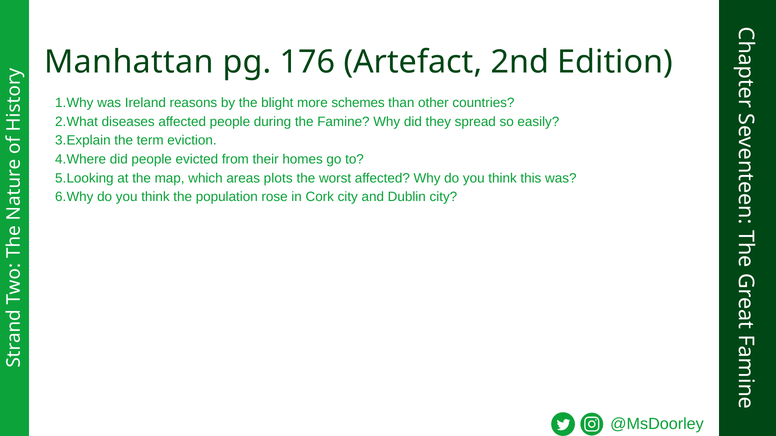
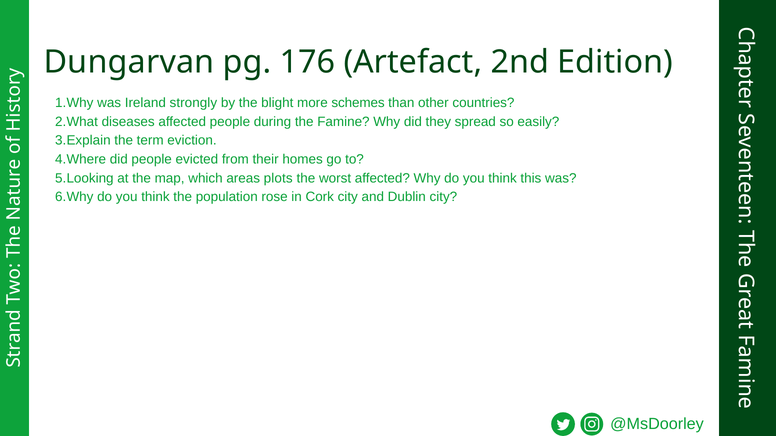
Manhattan: Manhattan -> Dungarvan
reasons: reasons -> strongly
